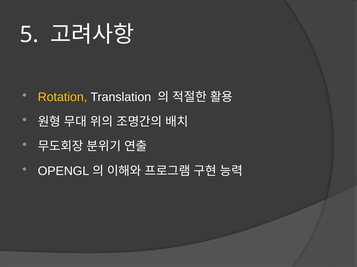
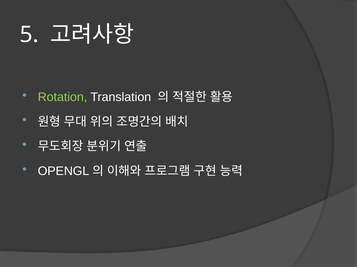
Rotation colour: yellow -> light green
